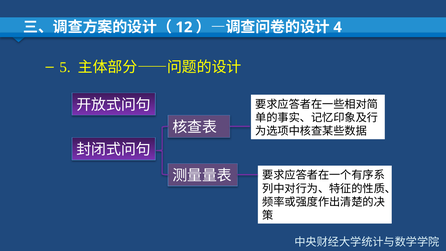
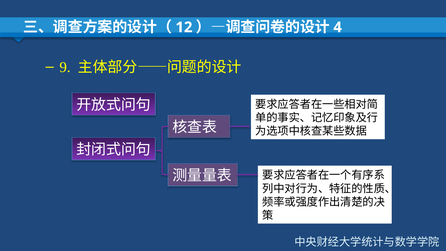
5: 5 -> 9
